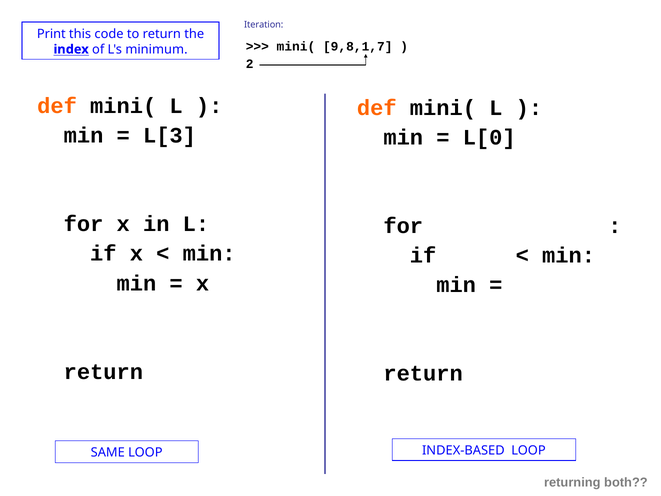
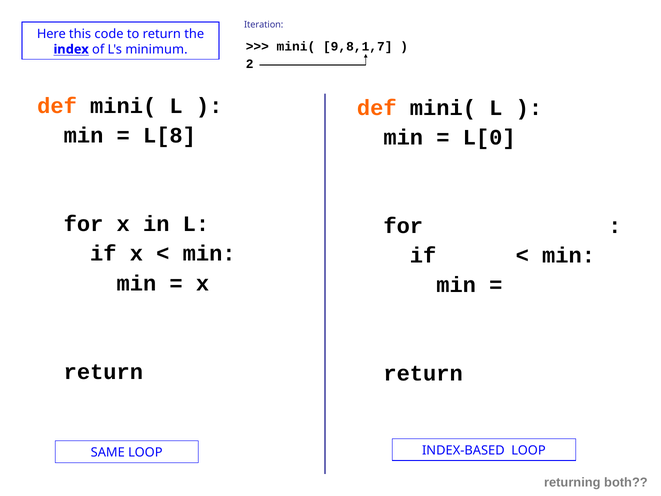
Print: Print -> Here
L[3: L[3 -> L[8
